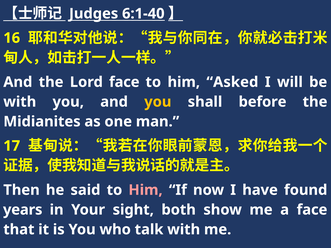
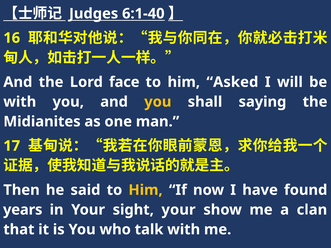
before: before -> saying
Him at (146, 190) colour: pink -> yellow
sight both: both -> your
a face: face -> clan
